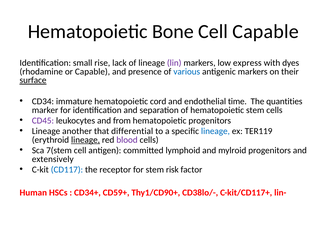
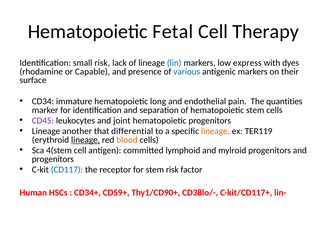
Bone: Bone -> Fetal
Cell Capable: Capable -> Therapy
small rise: rise -> risk
lin colour: purple -> blue
surface underline: present -> none
cord: cord -> long
time: time -> pain
from: from -> joint
lineage at (215, 131) colour: blue -> orange
blood colour: purple -> orange
7(stem: 7(stem -> 4(stem
extensively at (53, 159): extensively -> progenitors
